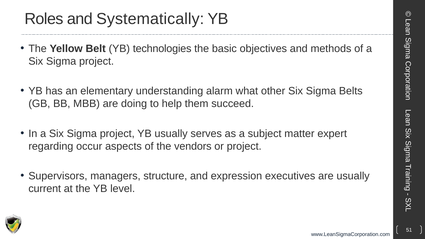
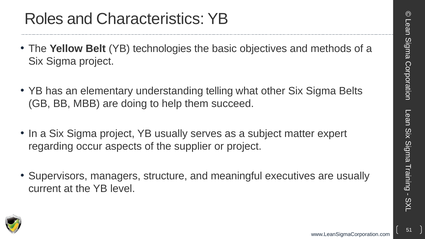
Systematically: Systematically -> Characteristics
alarm: alarm -> telling
vendors: vendors -> supplier
expression: expression -> meaningful
